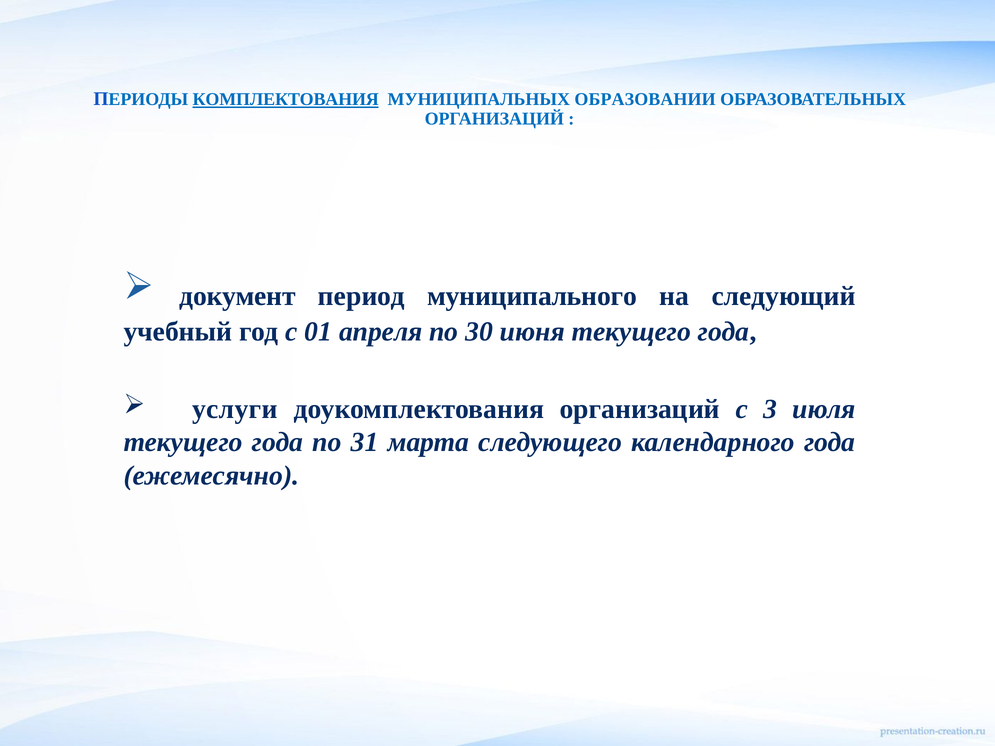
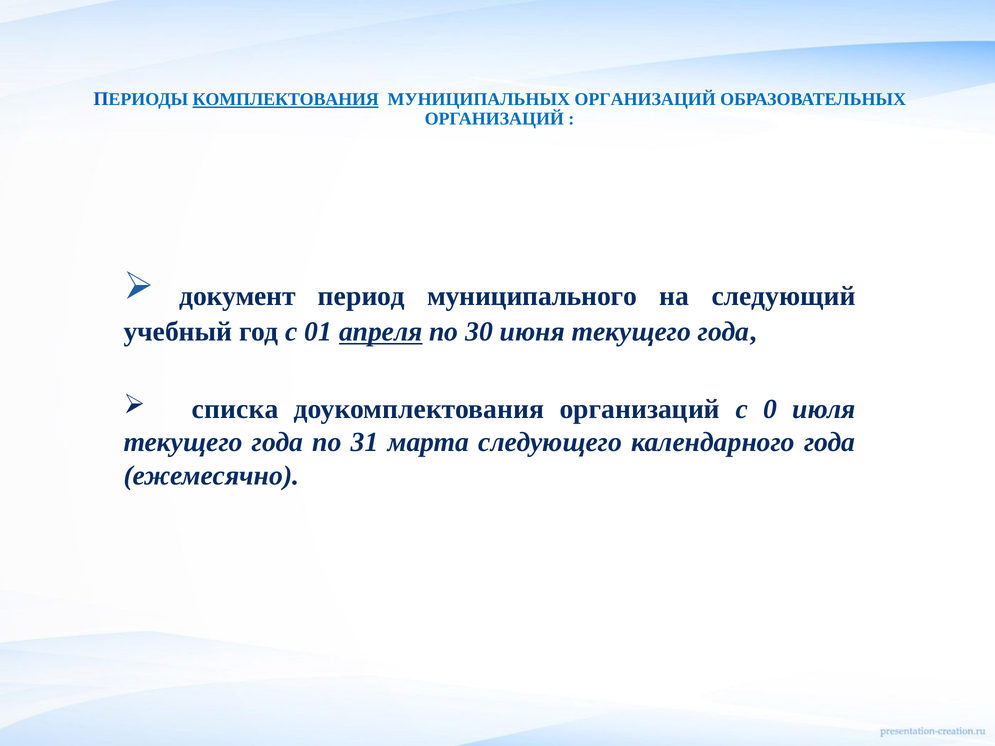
МУНИЦИПАЛЬНЫХ ОБРАЗОВАНИИ: ОБРАЗОВАНИИ -> ОРГАНИЗАЦИЙ
апреля underline: none -> present
услуги: услуги -> списка
3: 3 -> 0
